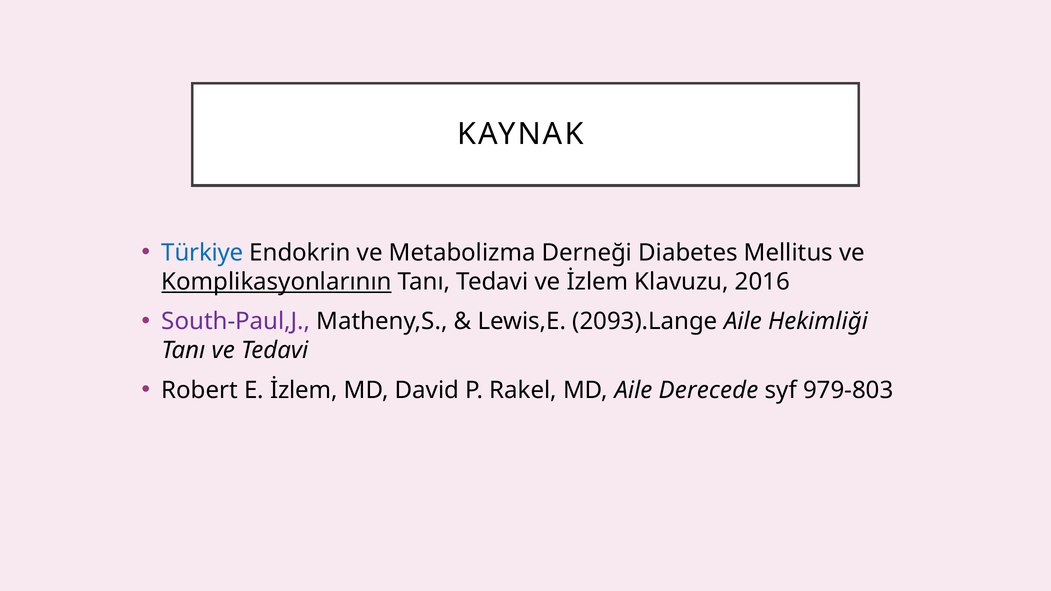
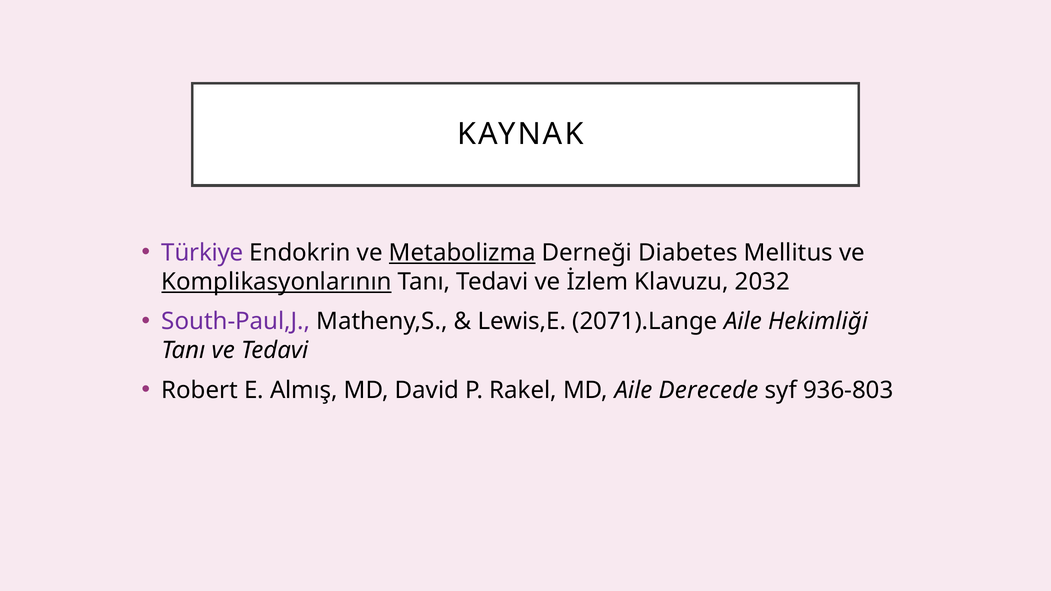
Türkiye colour: blue -> purple
Metabolizma underline: none -> present
2016: 2016 -> 2032
2093).Lange: 2093).Lange -> 2071).Lange
E İzlem: İzlem -> Almış
979-803: 979-803 -> 936-803
